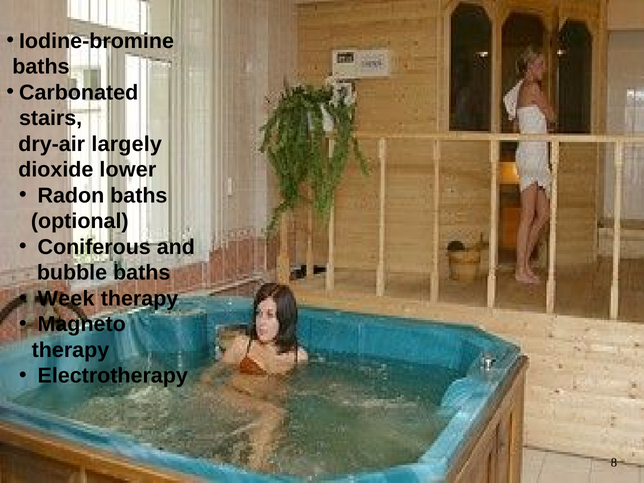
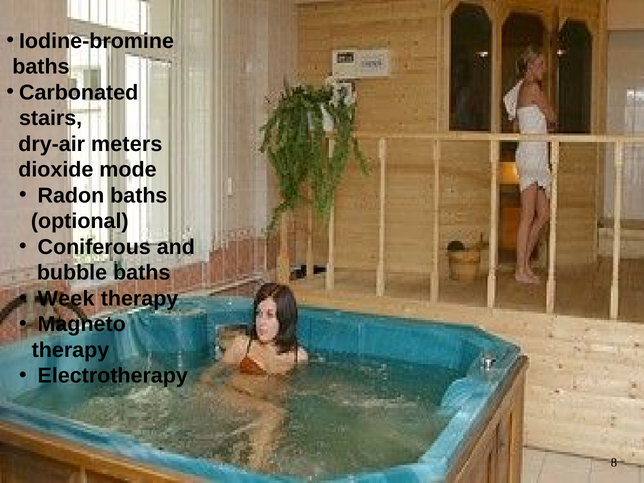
largely: largely -> meters
lower: lower -> mode
